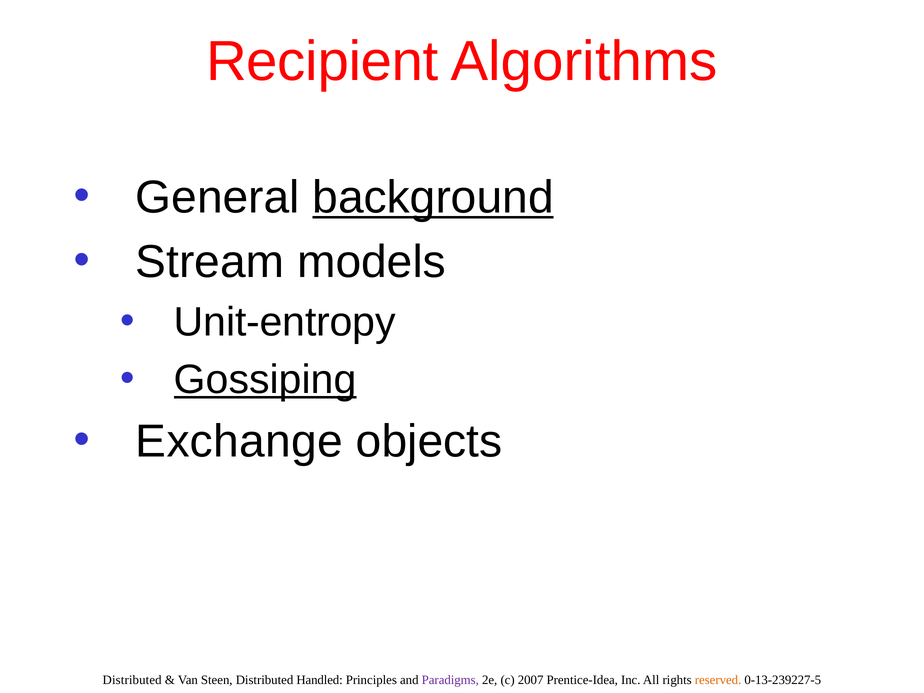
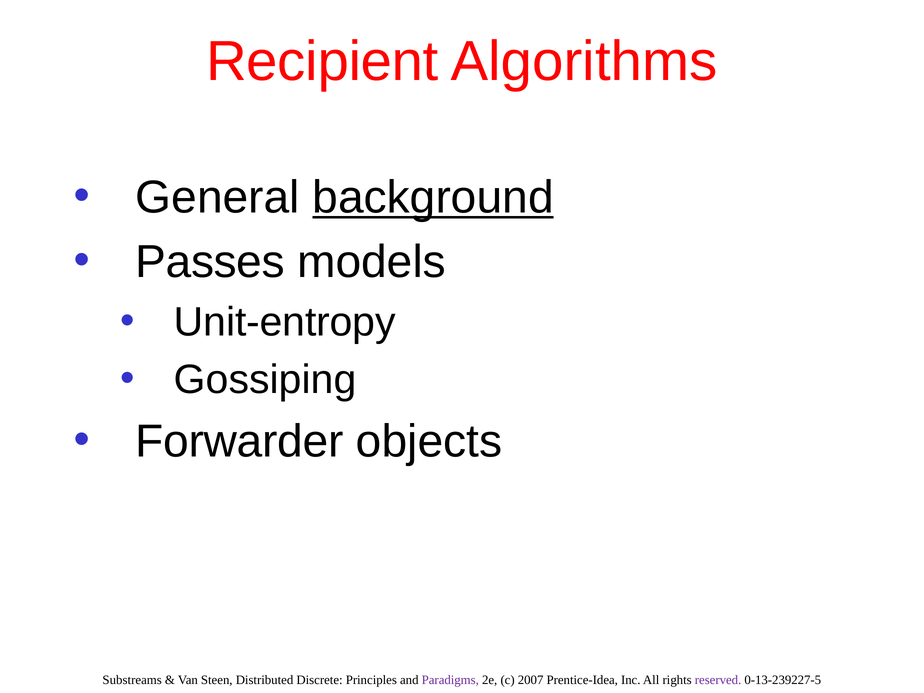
Stream: Stream -> Passes
Gossiping underline: present -> none
Exchange: Exchange -> Forwarder
Distributed at (132, 680): Distributed -> Substreams
Handled: Handled -> Discrete
reserved colour: orange -> purple
